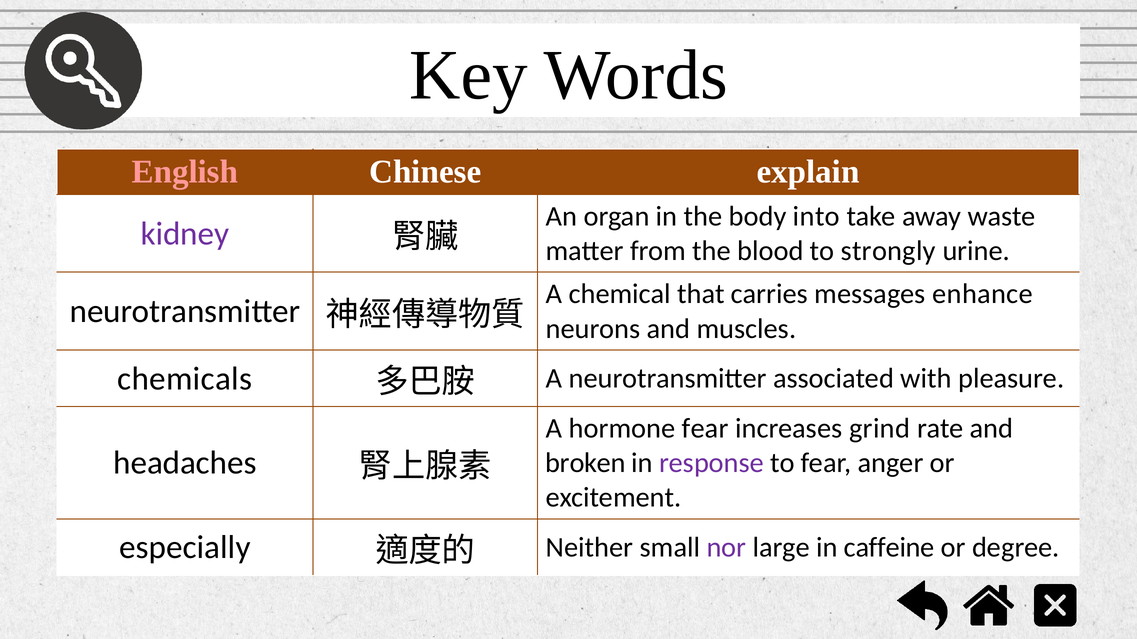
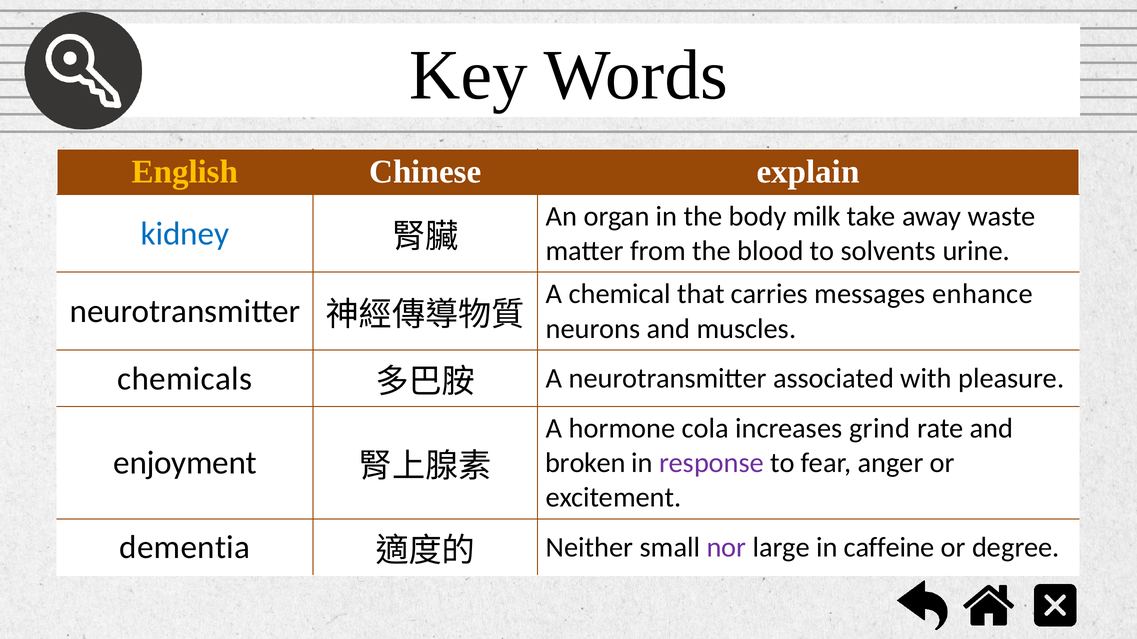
English colour: pink -> yellow
into: into -> milk
kidney colour: purple -> blue
strongly: strongly -> solvents
hormone fear: fear -> cola
headaches: headaches -> enjoyment
especially: especially -> dementia
